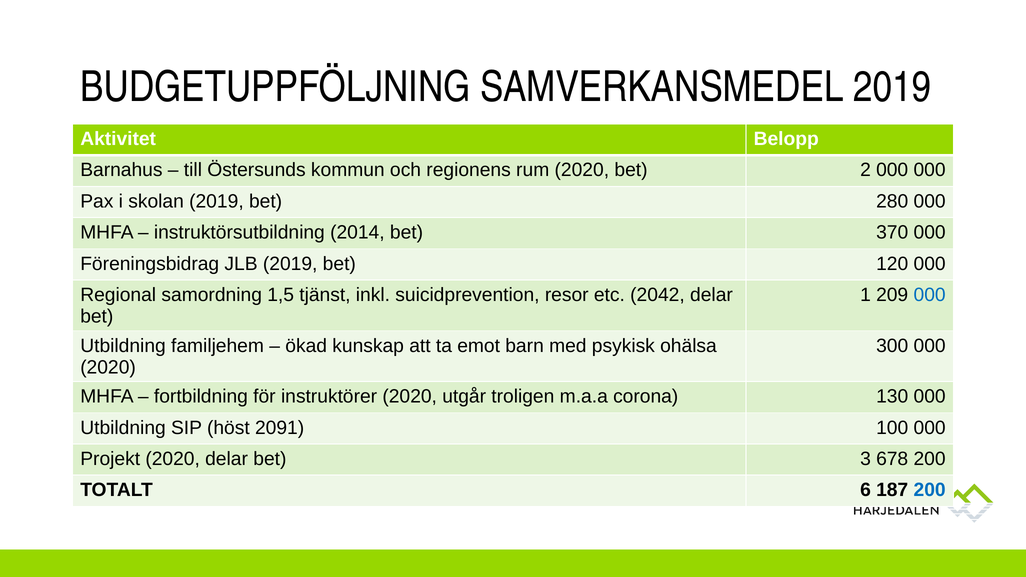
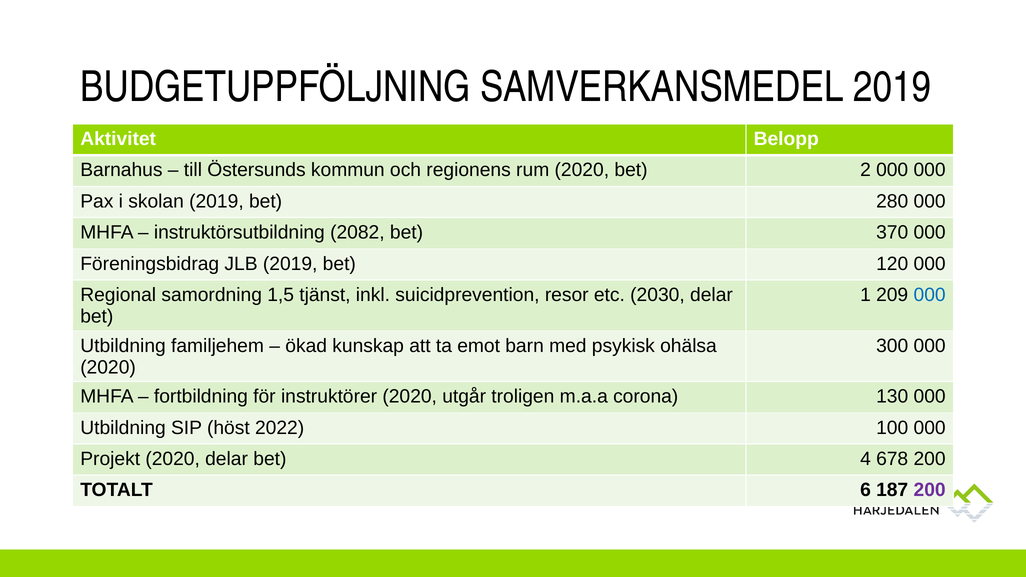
2014: 2014 -> 2082
2042: 2042 -> 2030
2091: 2091 -> 2022
3: 3 -> 4
200 at (930, 490) colour: blue -> purple
